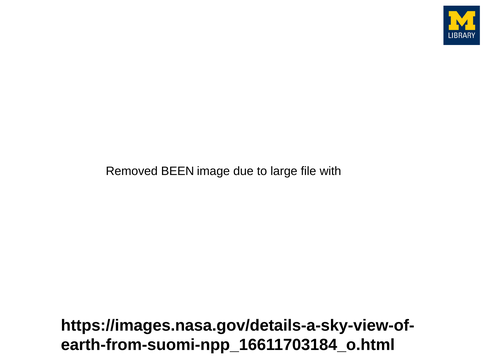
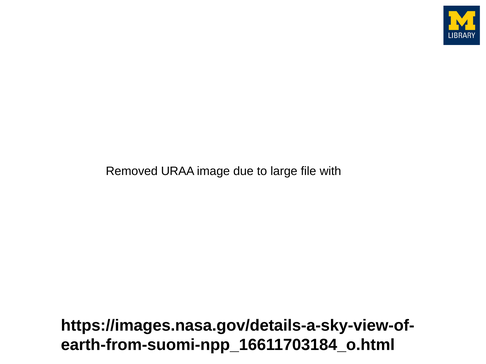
BEEN: BEEN -> URAA
